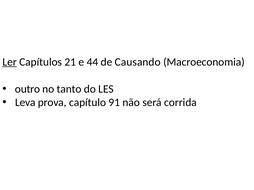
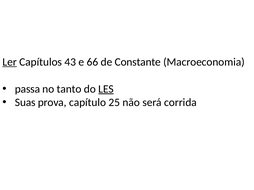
21: 21 -> 43
44: 44 -> 66
Causando: Causando -> Constante
outro: outro -> passa
LES underline: none -> present
Leva: Leva -> Suas
91: 91 -> 25
